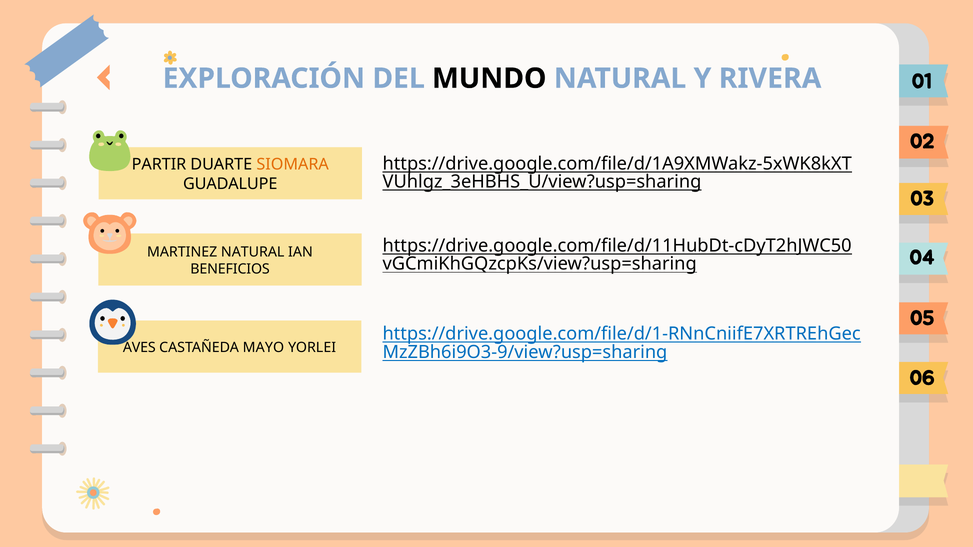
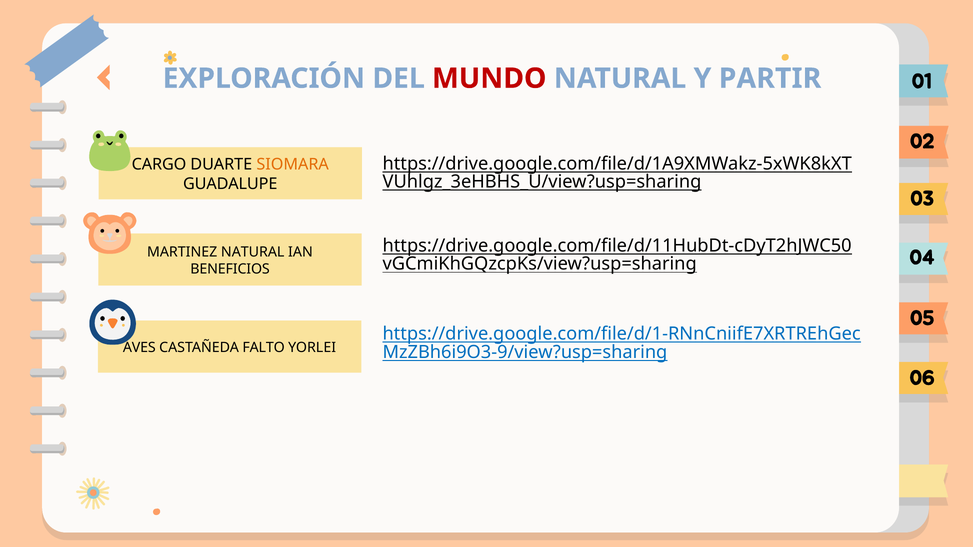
MUNDO colour: black -> red
RIVERA: RIVERA -> PARTIR
PARTIR: PARTIR -> CARGO
MAYO: MAYO -> FALTO
